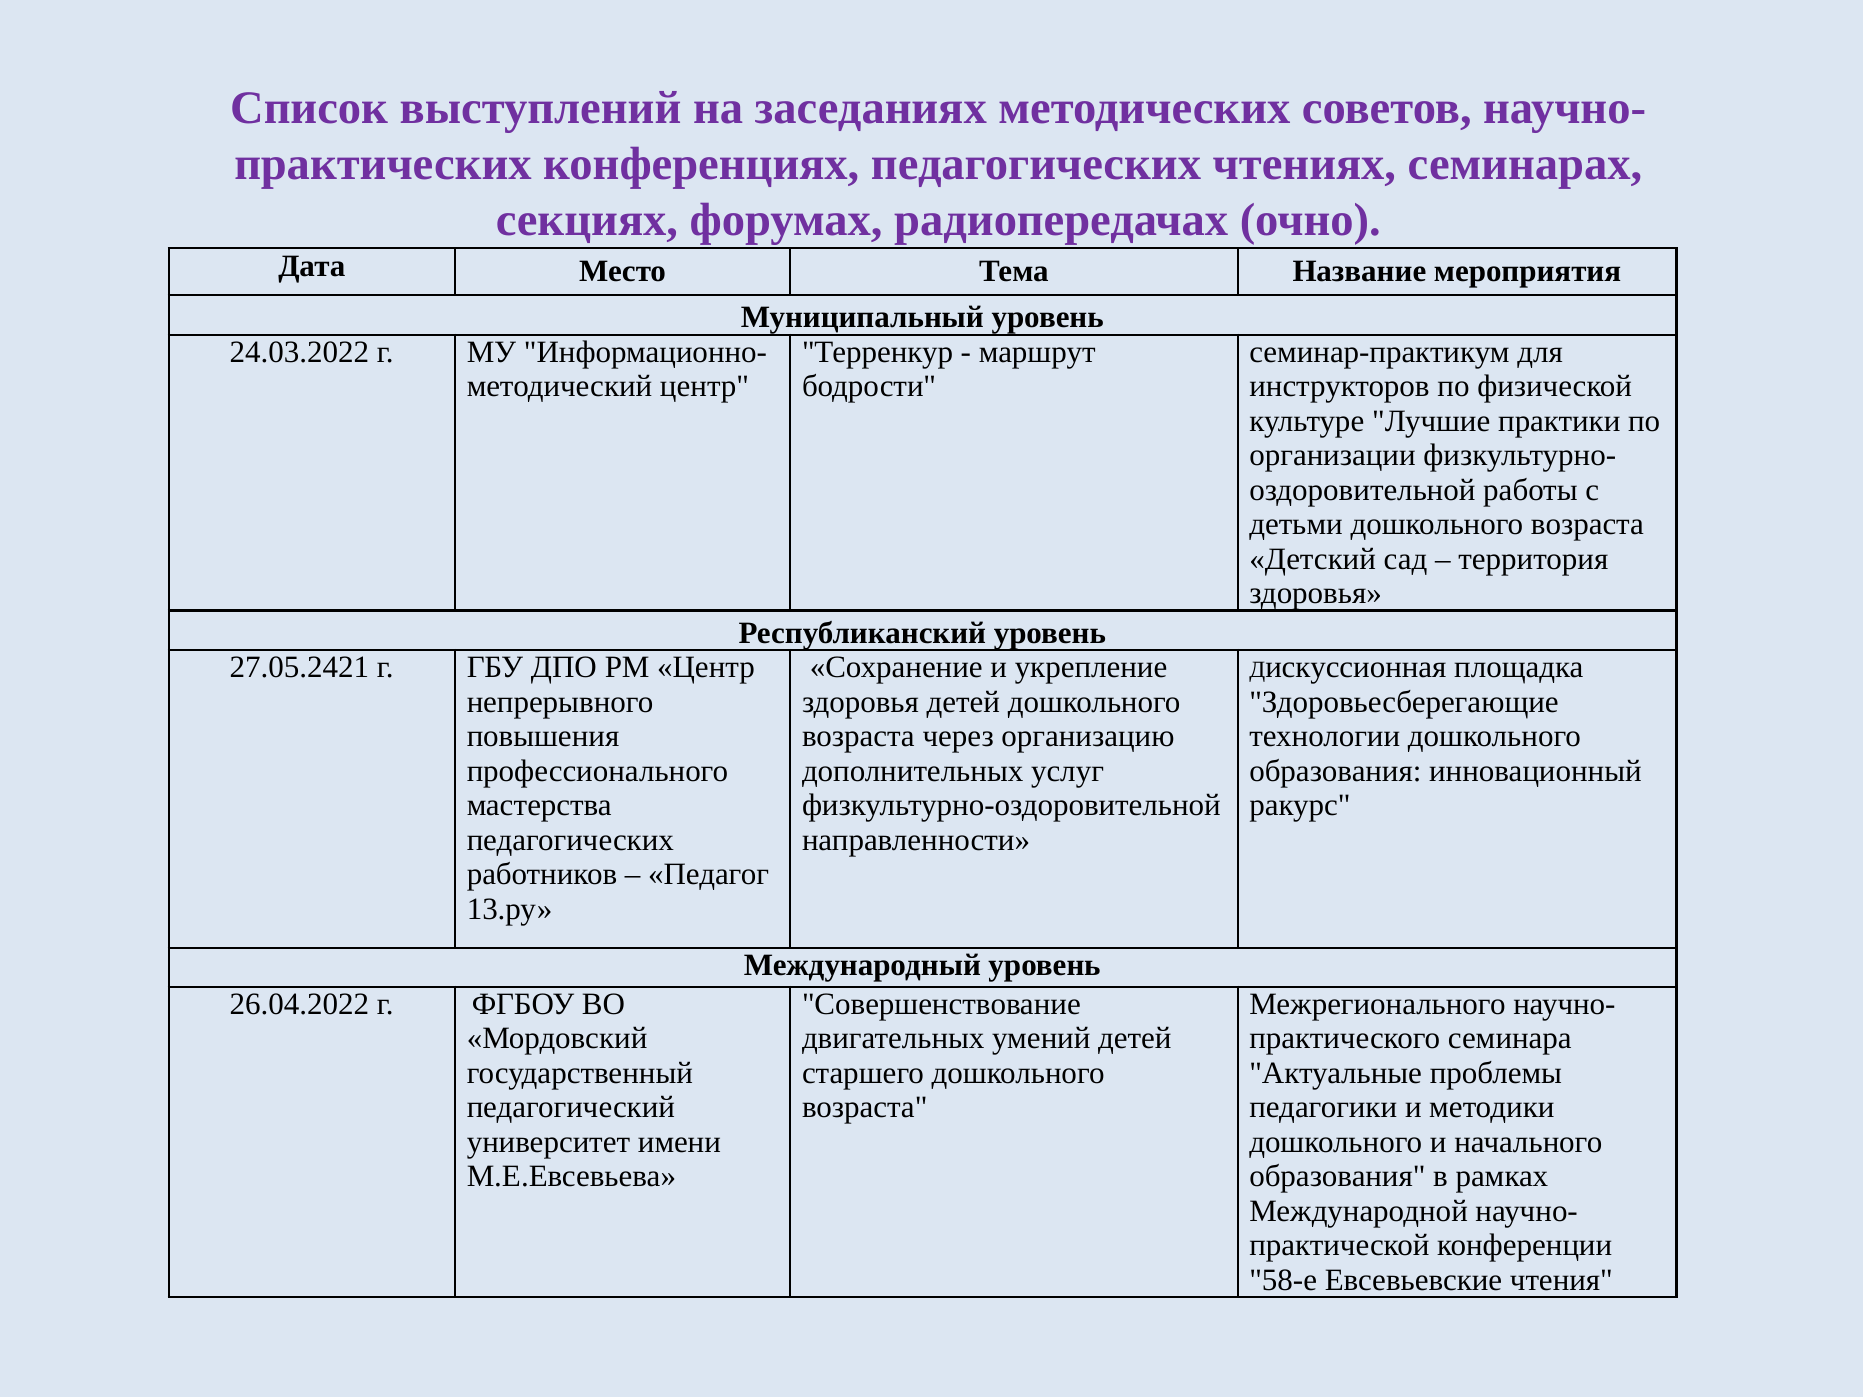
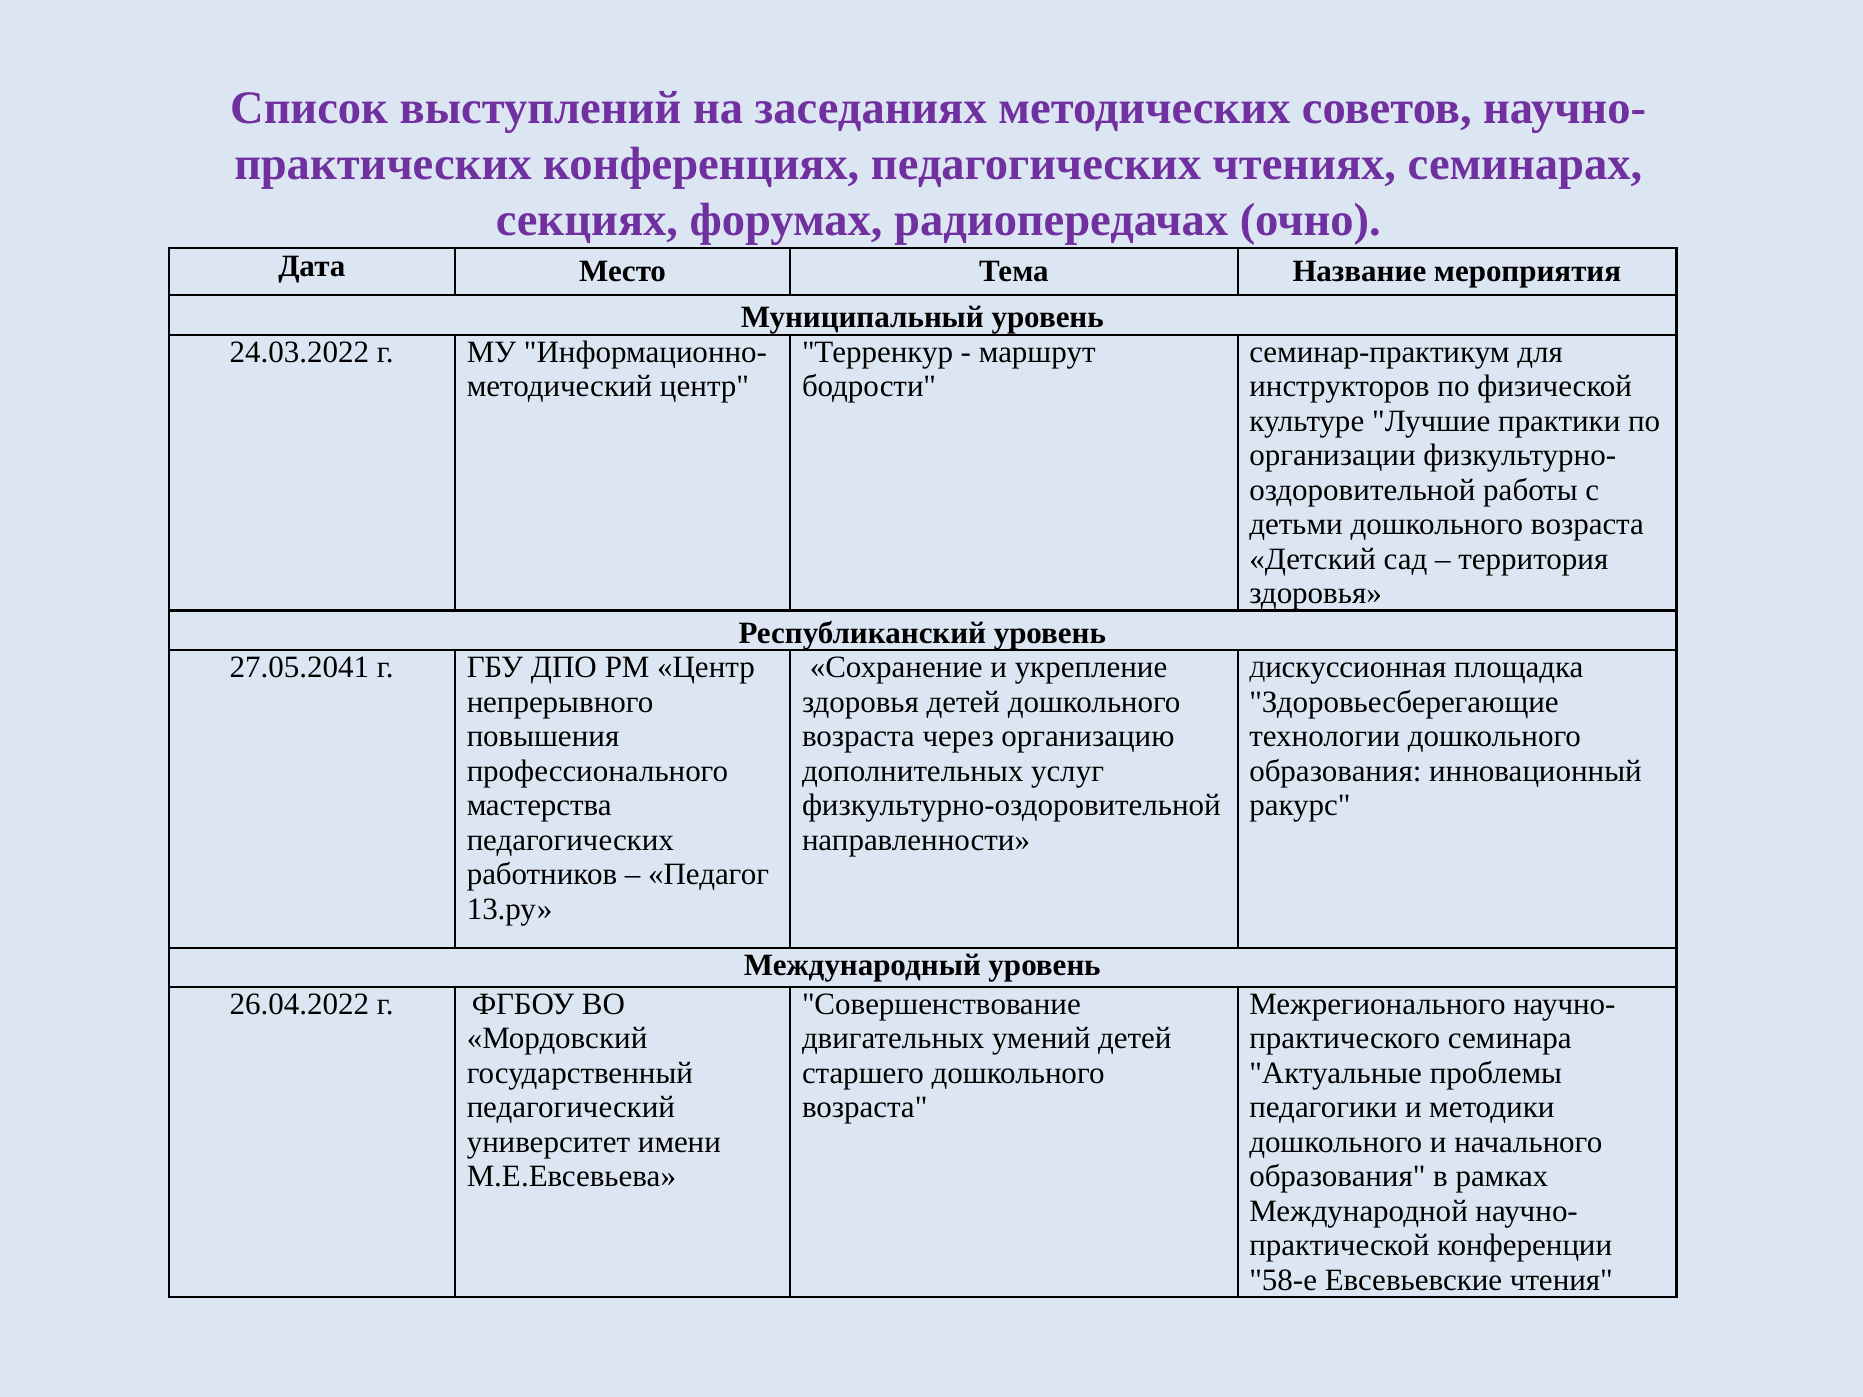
27.05.2421: 27.05.2421 -> 27.05.2041
